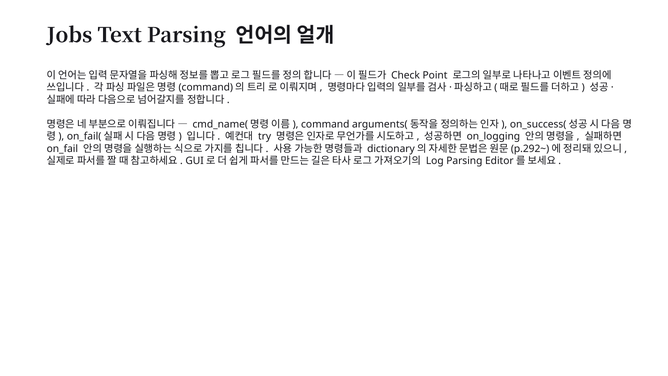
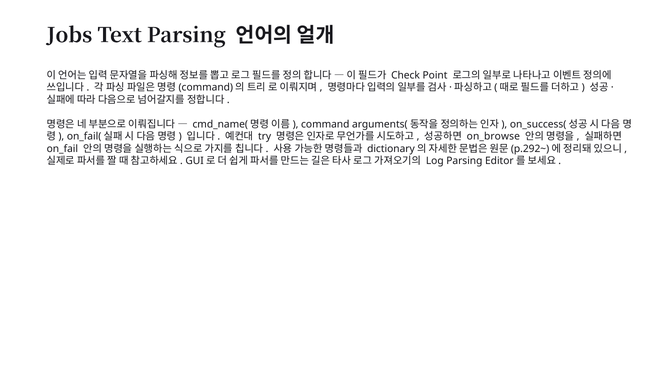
on_logging: on_logging -> on_browse
